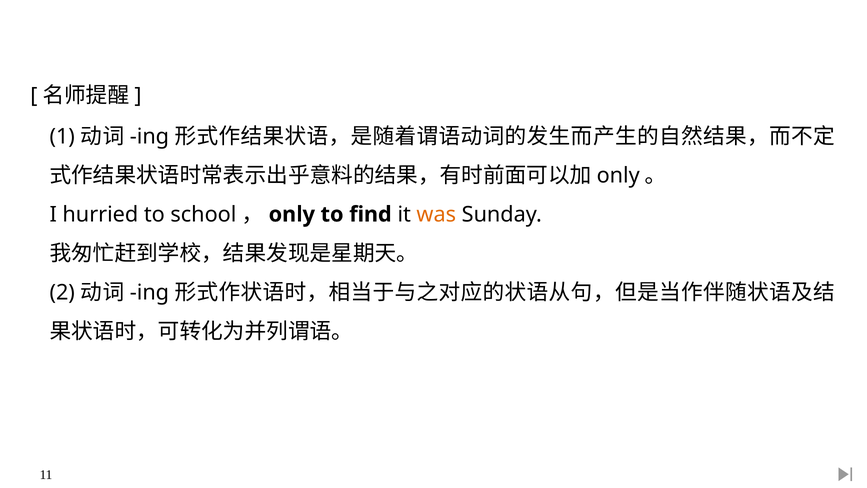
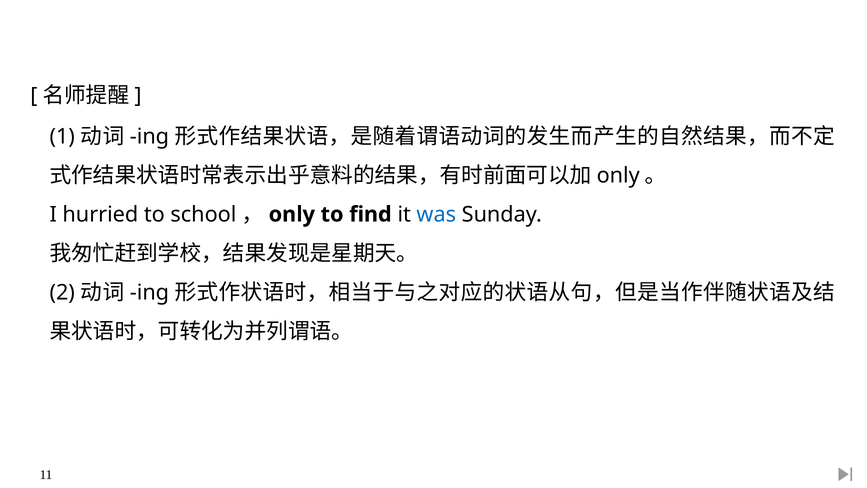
was colour: orange -> blue
